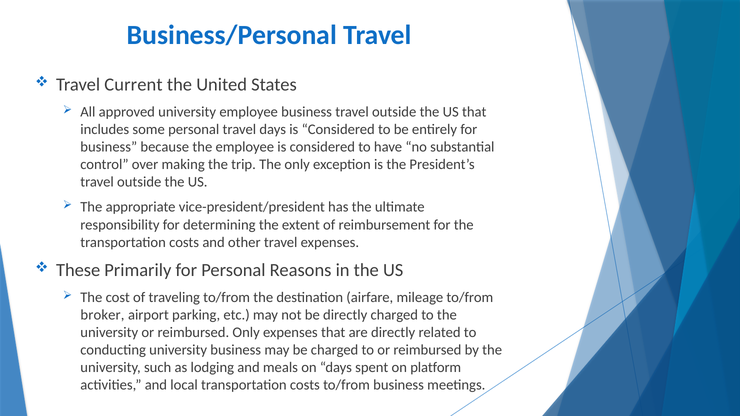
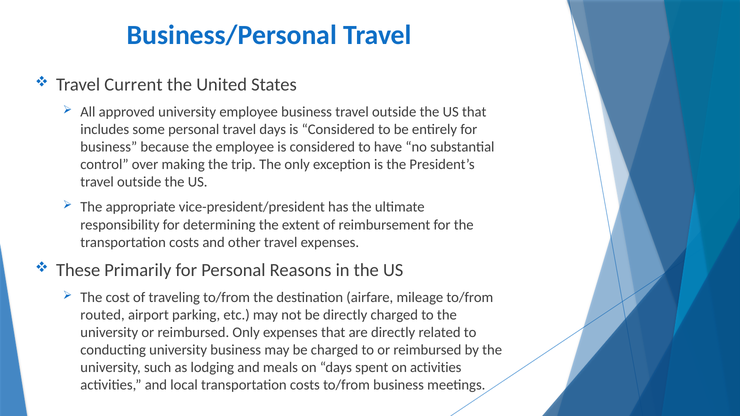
broker: broker -> routed
on platform: platform -> activities
